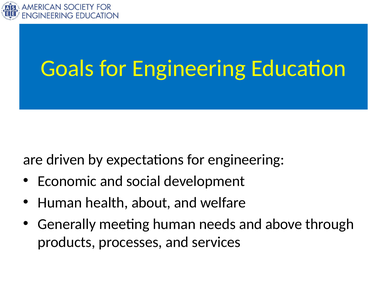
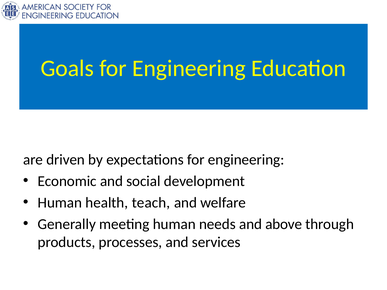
about: about -> teach
